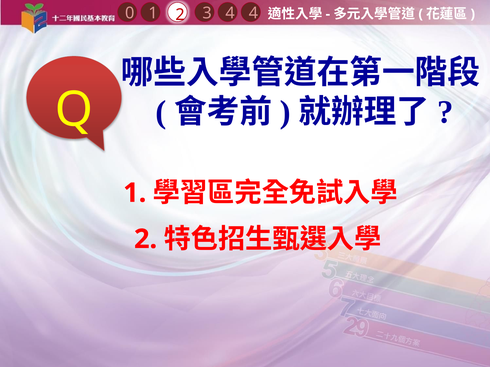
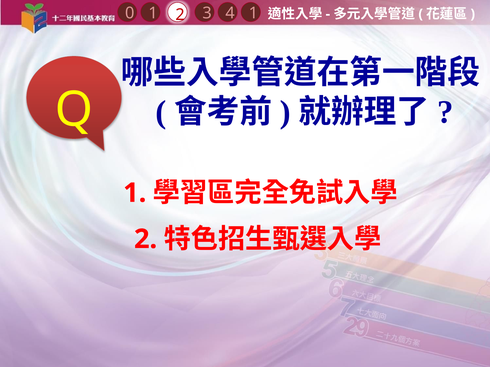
4 4: 4 -> 1
